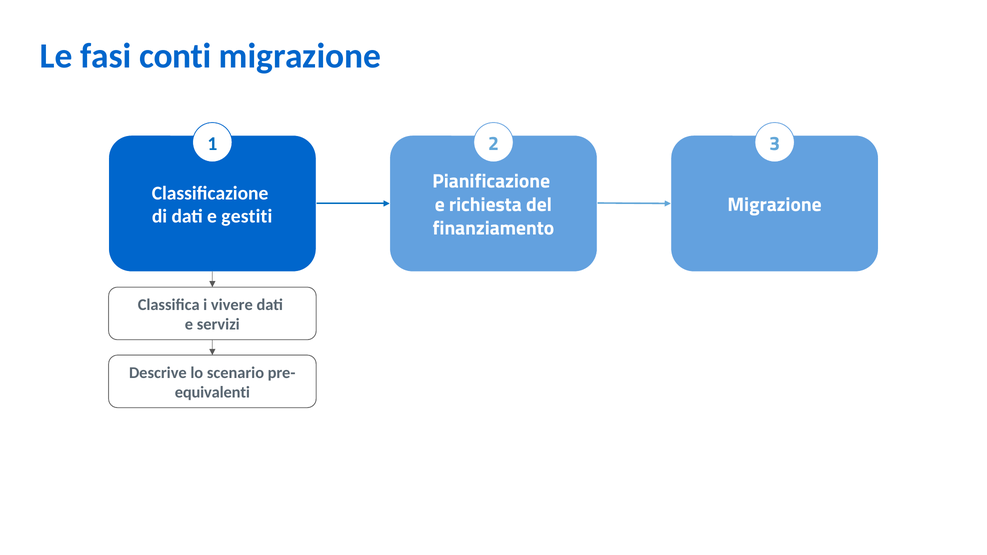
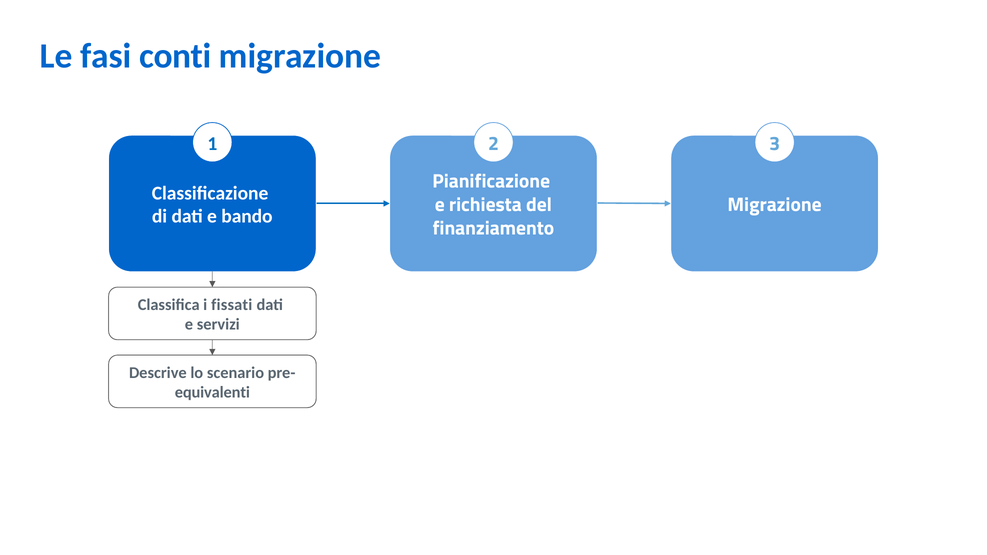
gestiti: gestiti -> bando
vivere: vivere -> fissati
